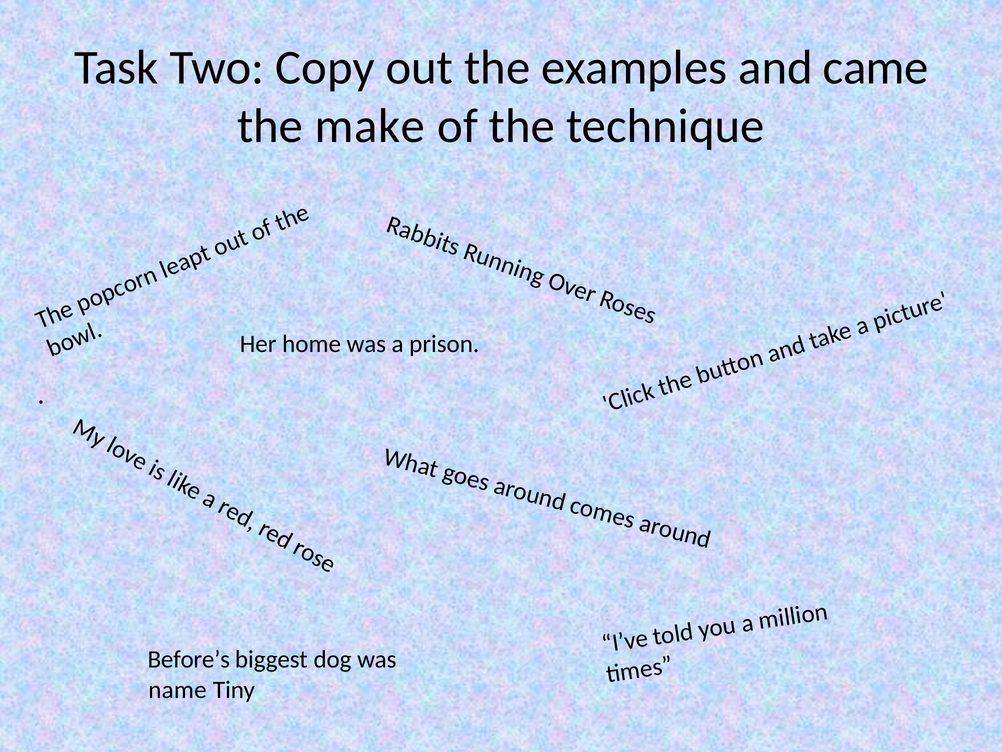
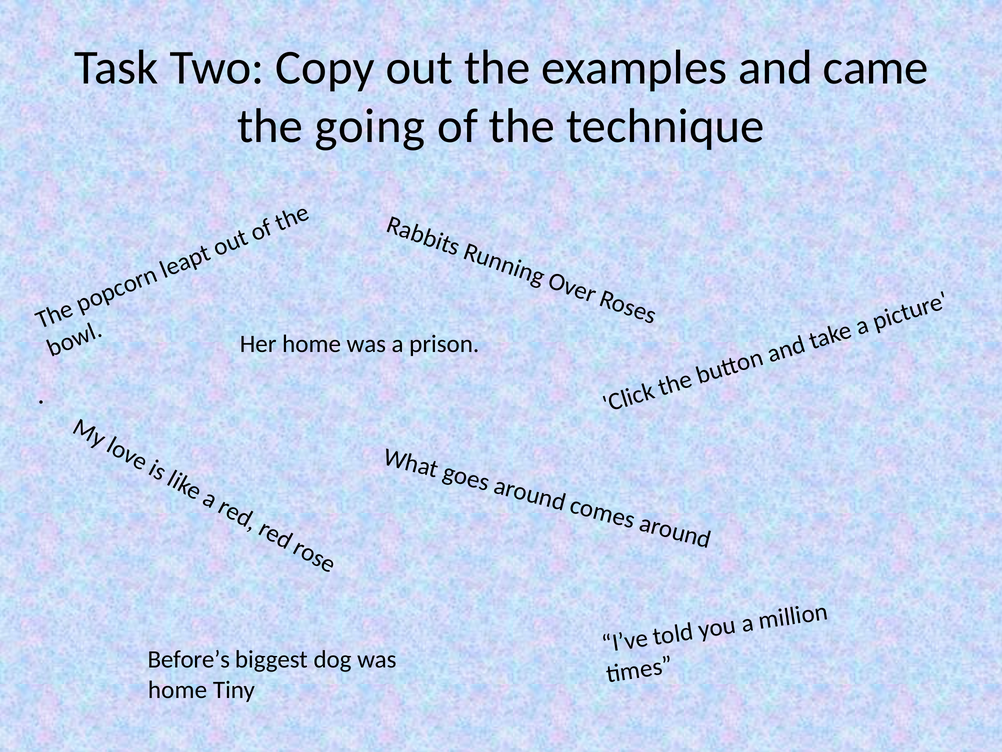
make: make -> going
name at (177, 689): name -> home
